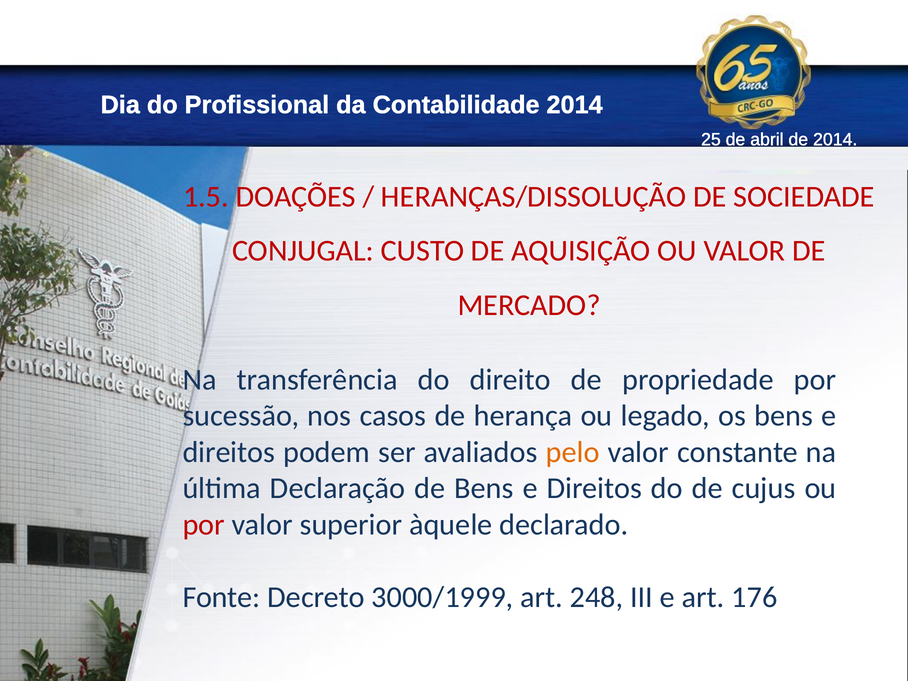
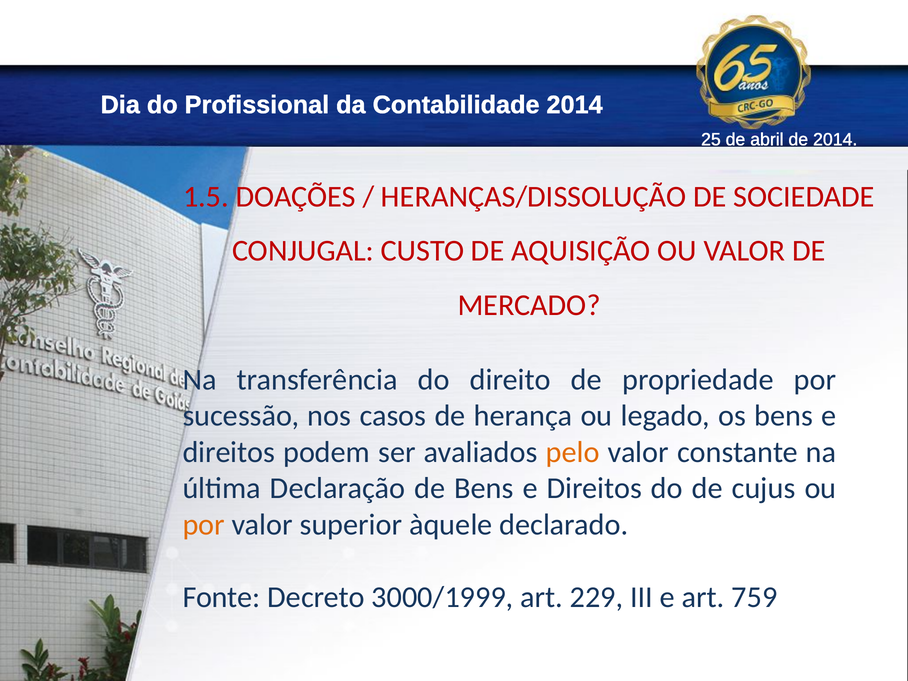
por at (204, 525) colour: red -> orange
248: 248 -> 229
176: 176 -> 759
